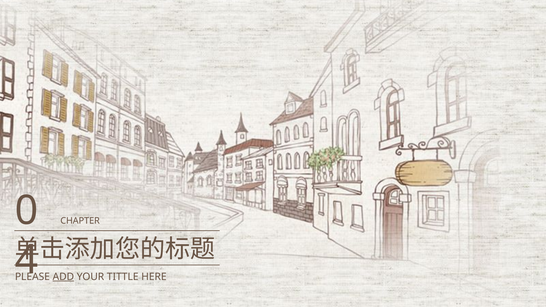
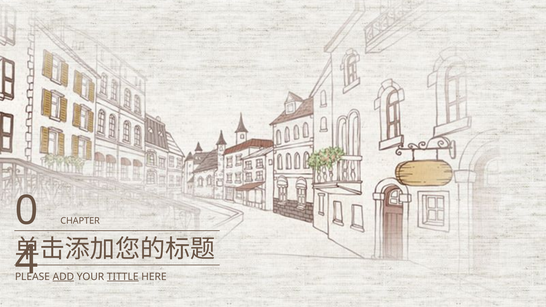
TITTLE underline: none -> present
